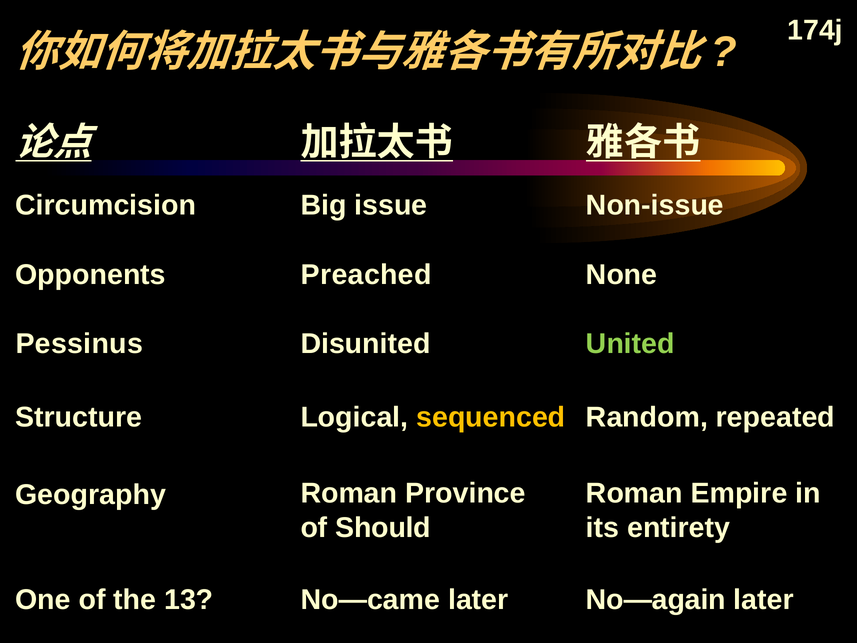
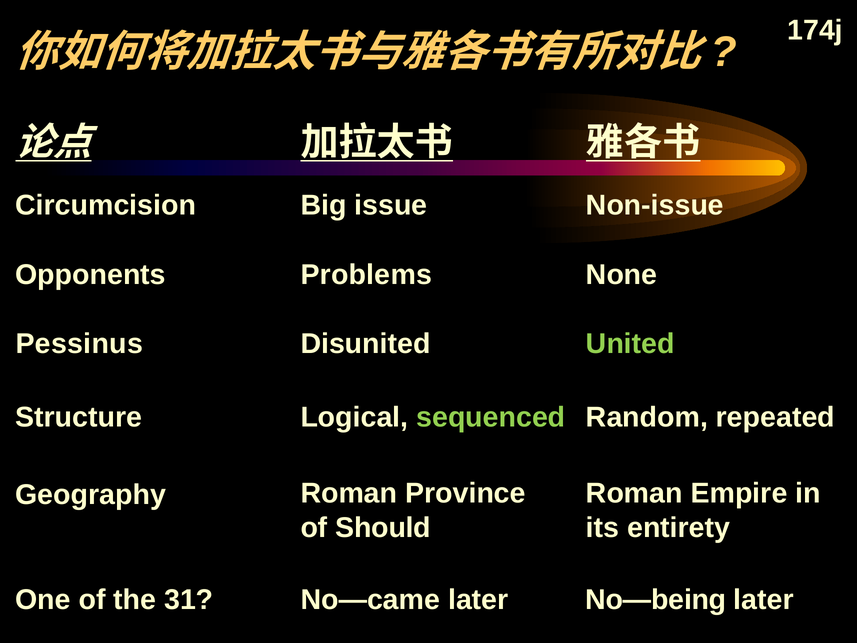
Preached: Preached -> Problems
sequenced colour: yellow -> light green
13: 13 -> 31
No—again: No—again -> No—being
